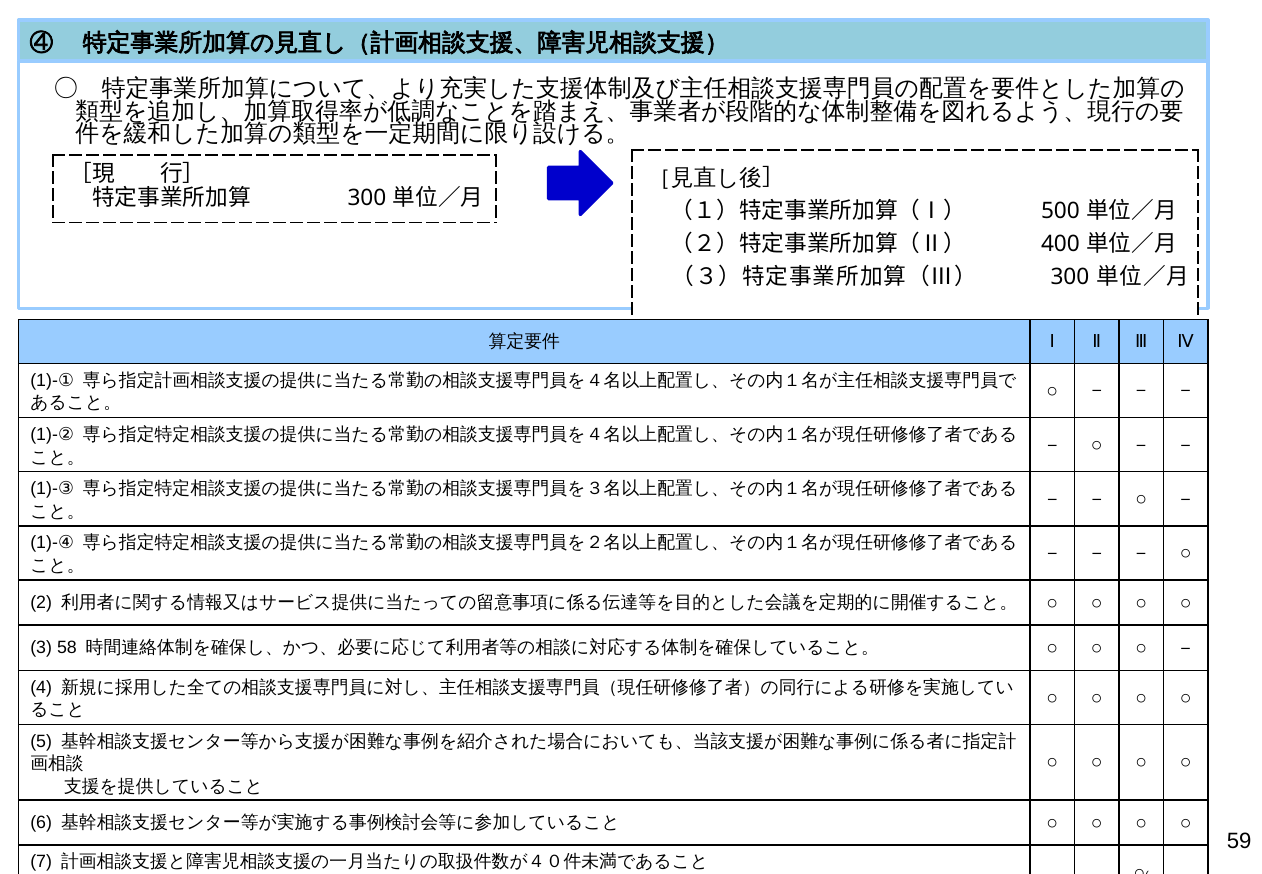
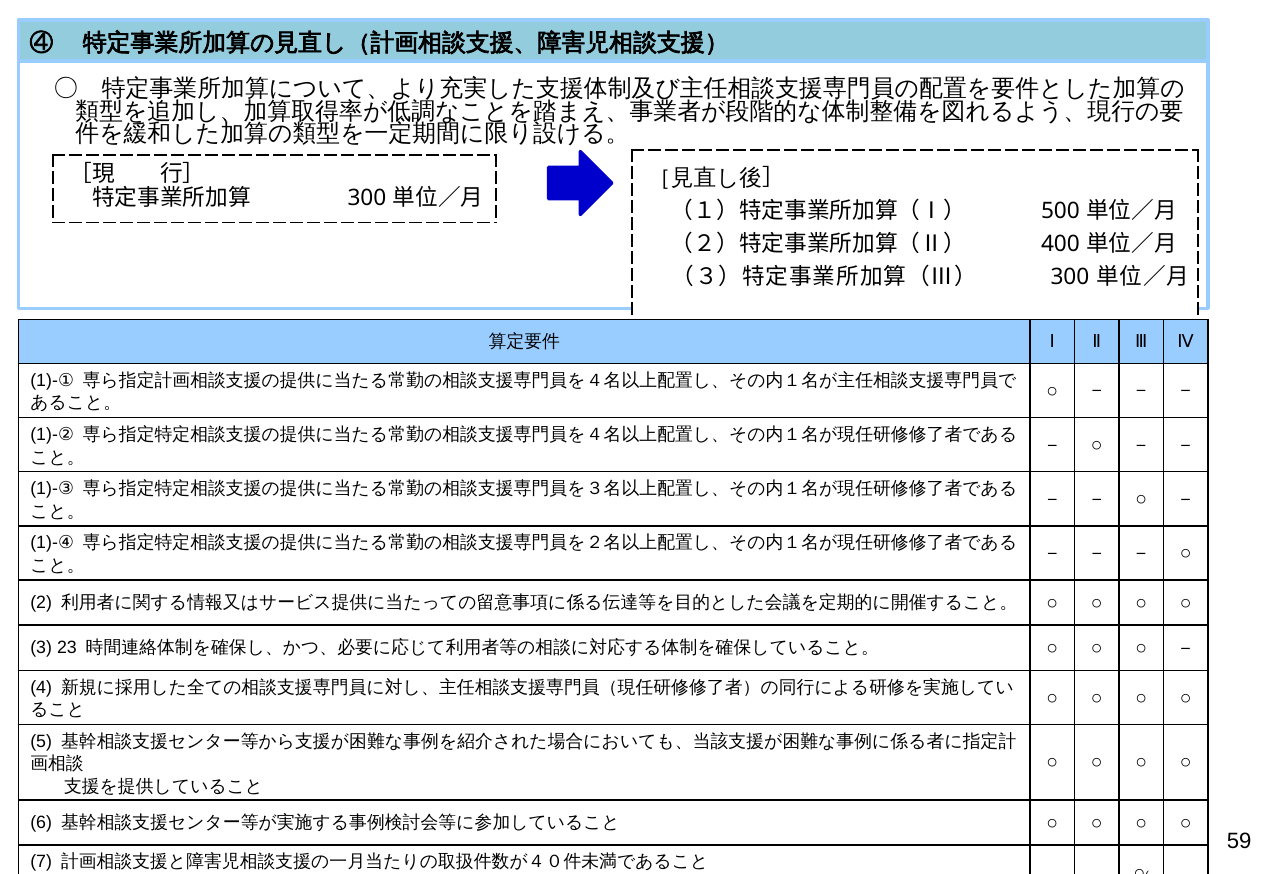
58: 58 -> 23
